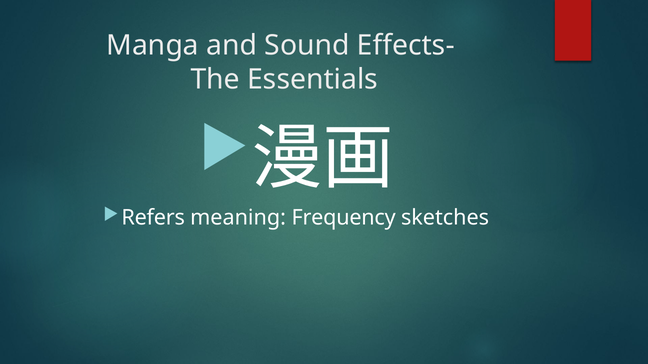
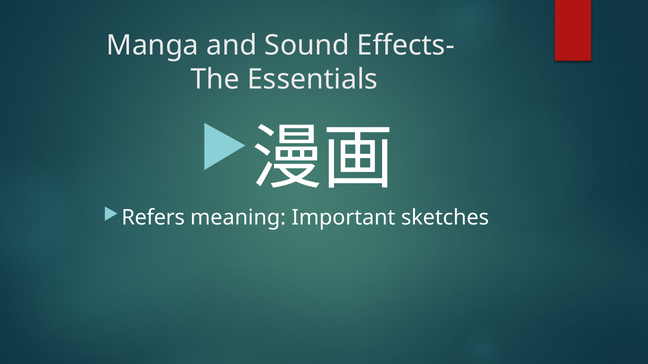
Frequency: Frequency -> Important
